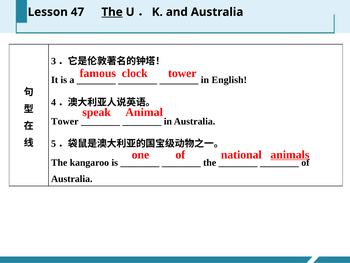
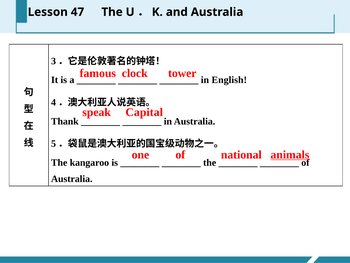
The at (112, 12) underline: present -> none
Animal: Animal -> Capital
Tower at (65, 121): Tower -> Thank
